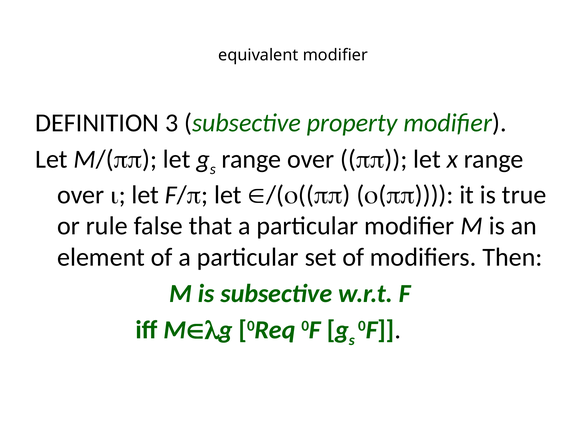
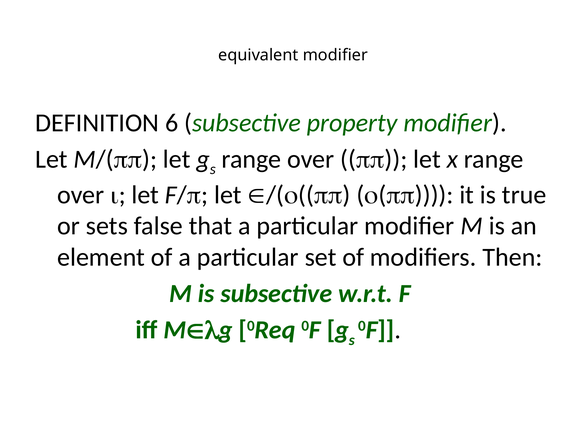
3: 3 -> 6
rule: rule -> sets
